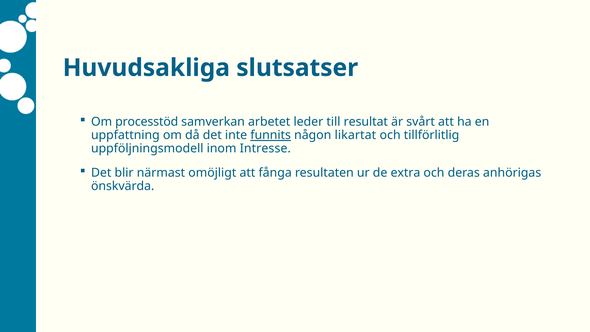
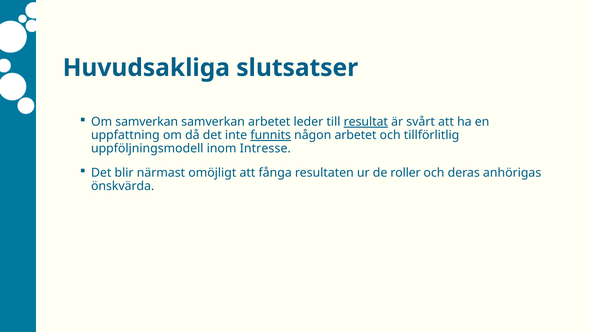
Om processtöd: processtöd -> samverkan
resultat underline: none -> present
någon likartat: likartat -> arbetet
extra: extra -> roller
